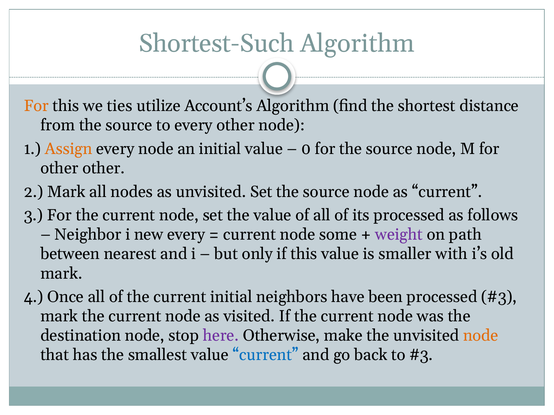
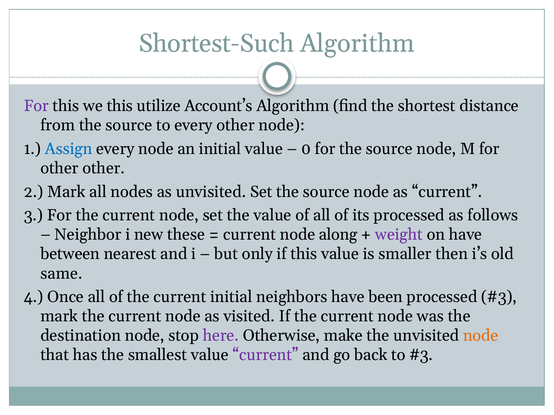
For at (36, 106) colour: orange -> purple
we ties: ties -> this
Assign colour: orange -> blue
new every: every -> these
some: some -> along
on path: path -> have
with: with -> then
mark at (61, 274): mark -> same
current at (266, 355) colour: blue -> purple
